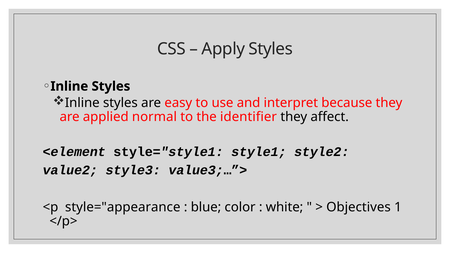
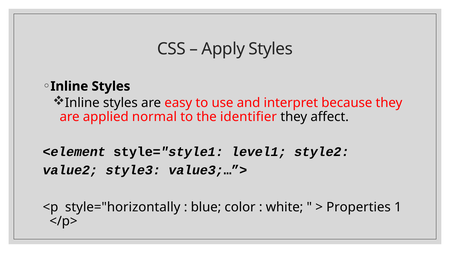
style1: style1 -> level1
style="appearance: style="appearance -> style="horizontally
Objectives: Objectives -> Properties
